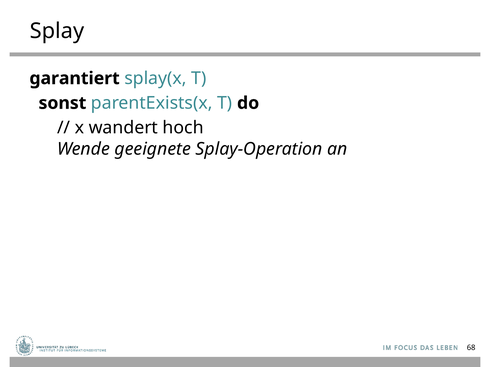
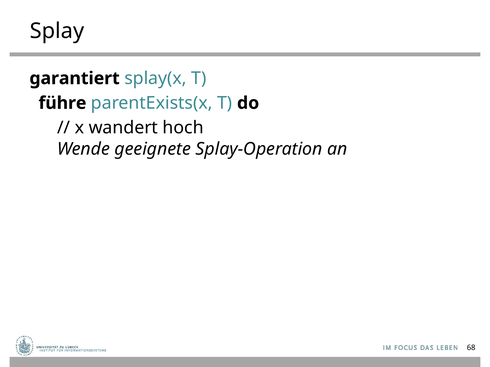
sonst: sonst -> führe
